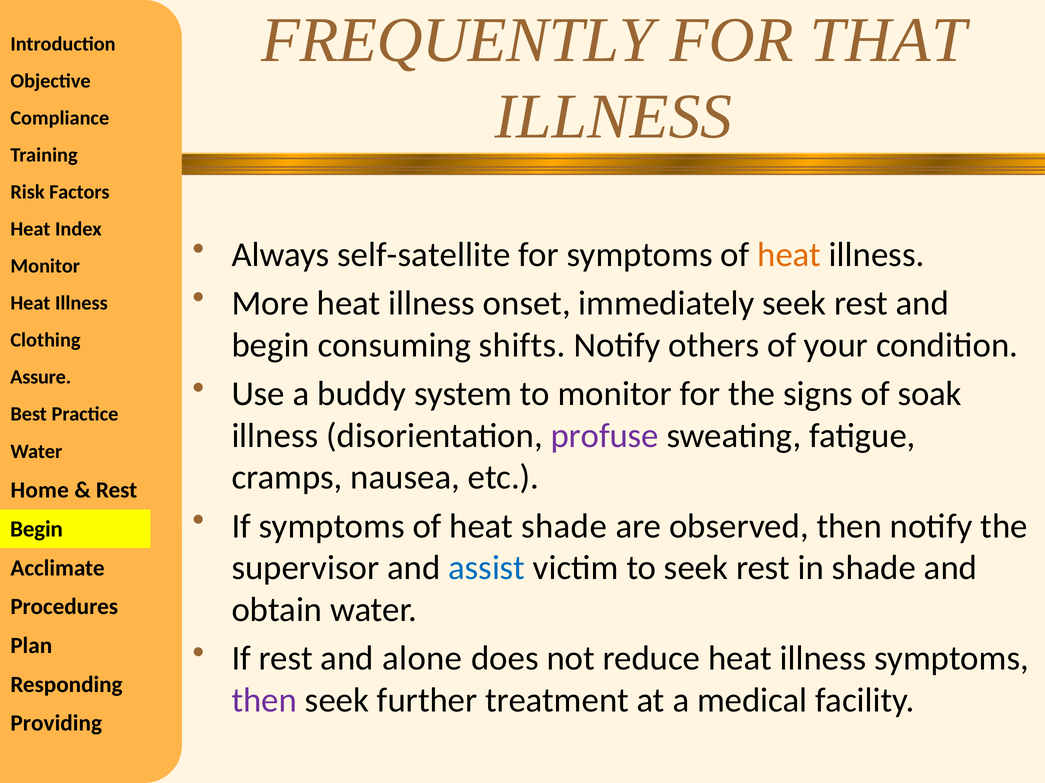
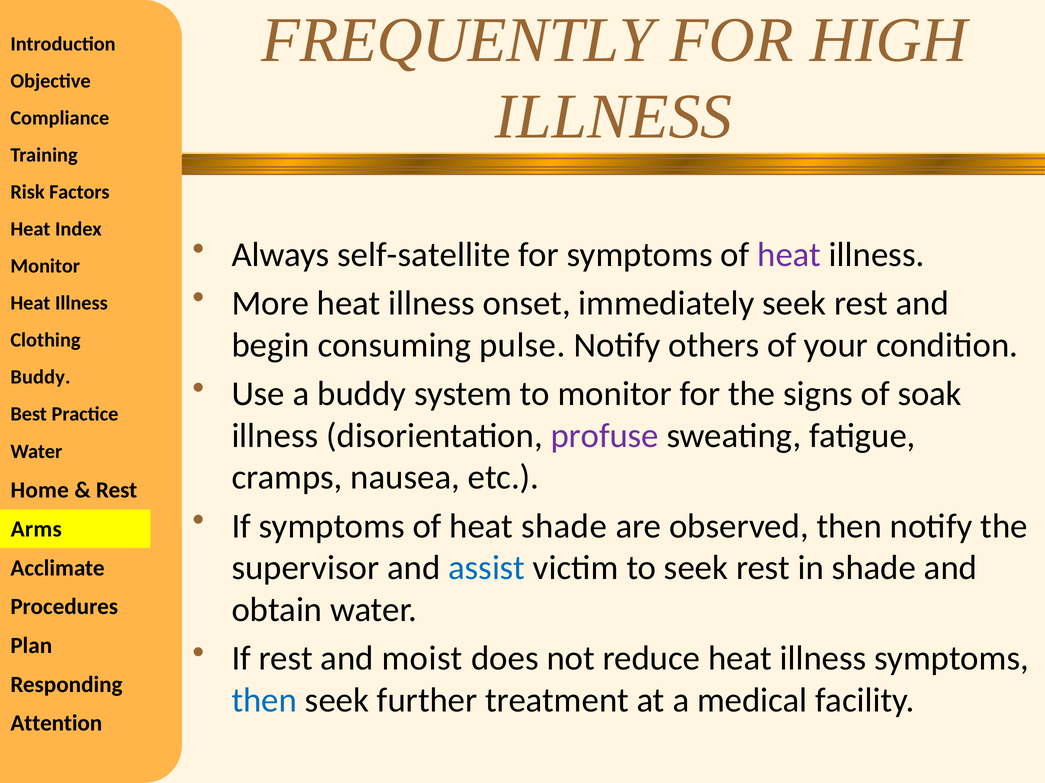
THAT: THAT -> HIGH
heat at (789, 255) colour: orange -> purple
shifts: shifts -> pulse
Assure at (41, 378): Assure -> Buddy
Begin at (36, 530): Begin -> Arms
alone: alone -> moist
then at (264, 701) colour: purple -> blue
Providing: Providing -> Attention
